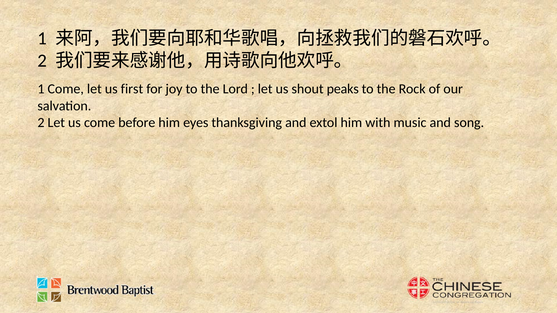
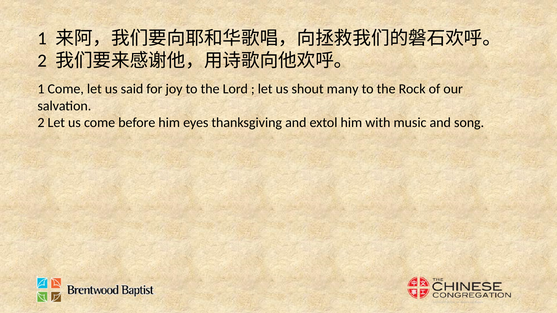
first: first -> said
peaks: peaks -> many
